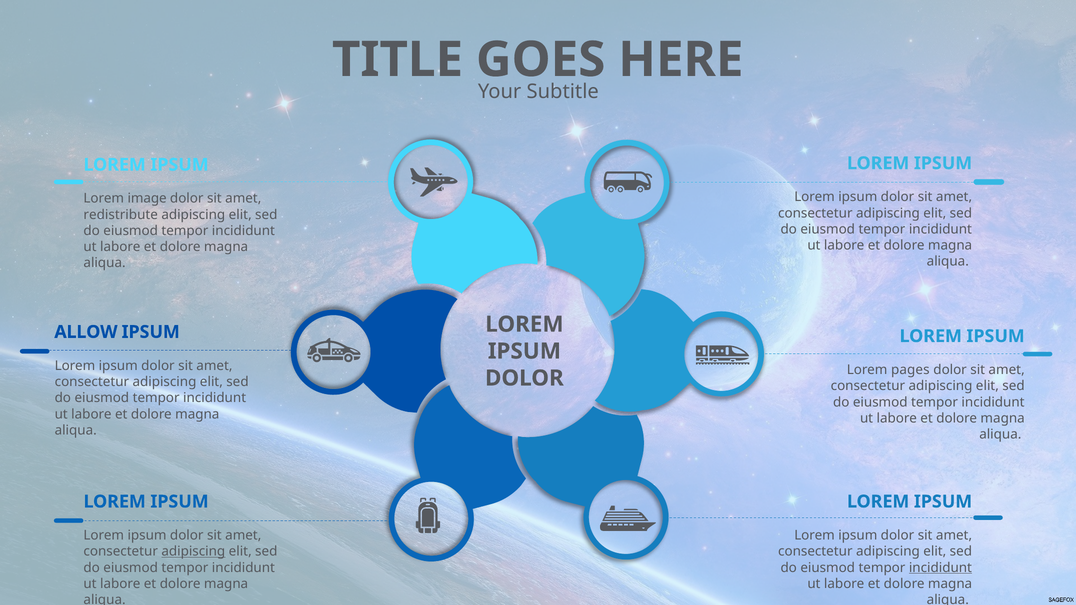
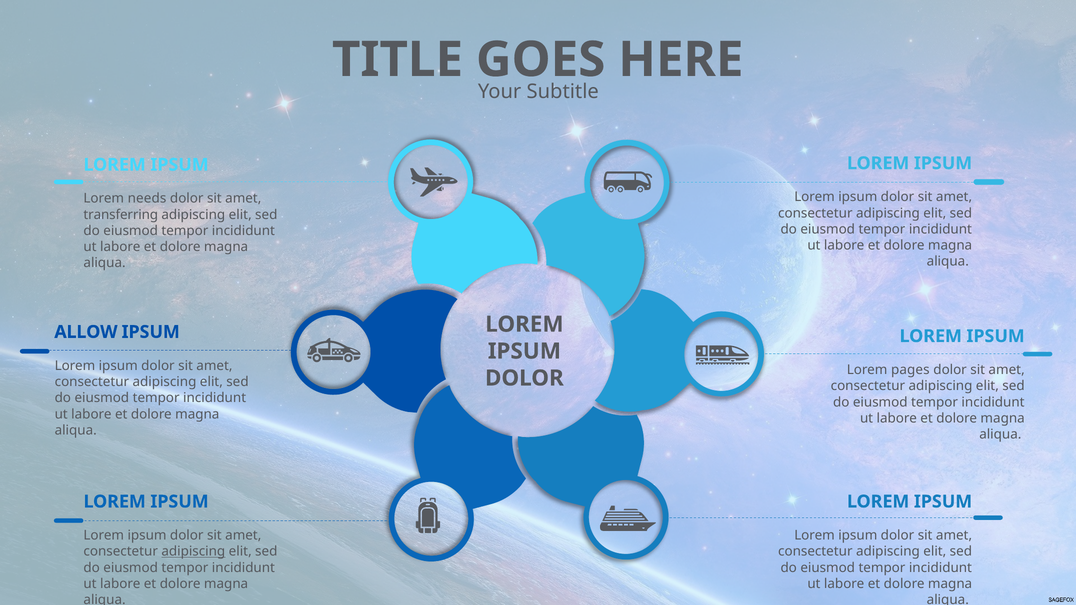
image: image -> needs
redistribute: redistribute -> transferring
incididunt at (940, 568) underline: present -> none
